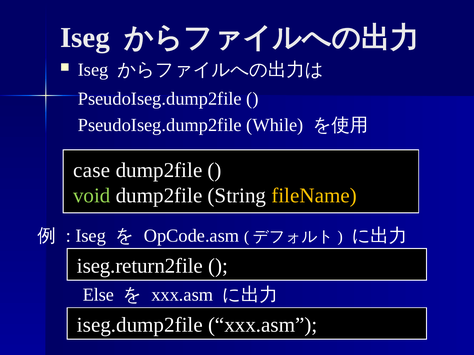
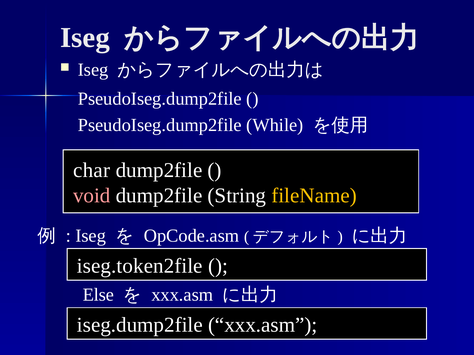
case: case -> char
void colour: light green -> pink
iseg.return2file: iseg.return2file -> iseg.token2file
